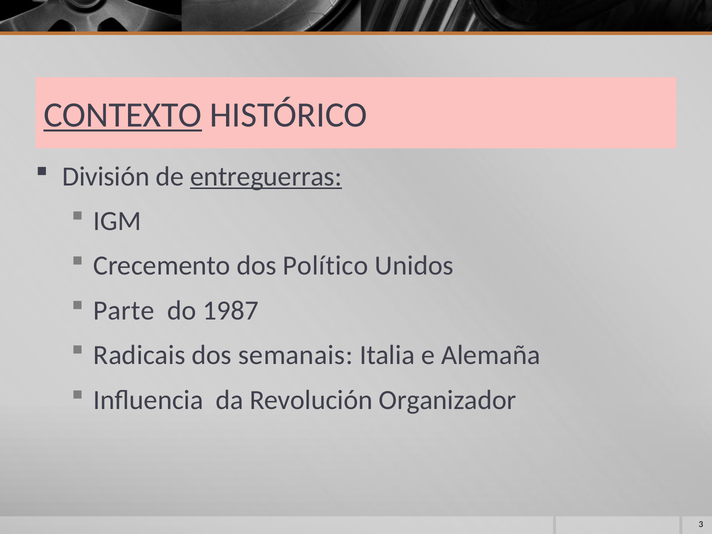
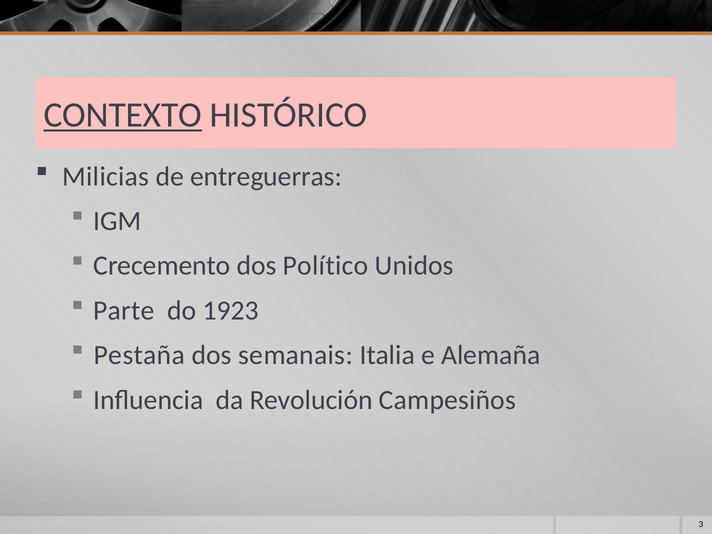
División: División -> Milicias
entreguerras underline: present -> none
1987: 1987 -> 1923
Radicais: Radicais -> Pestaña
Organizador: Organizador -> Campesiños
